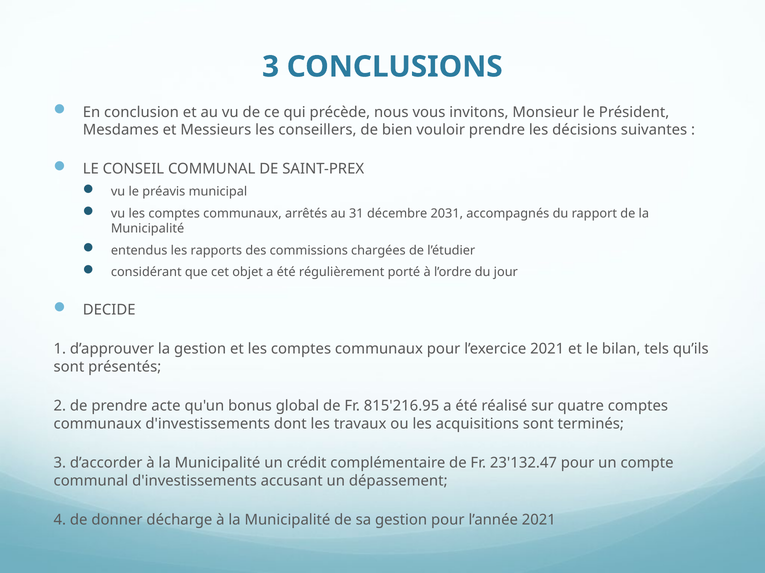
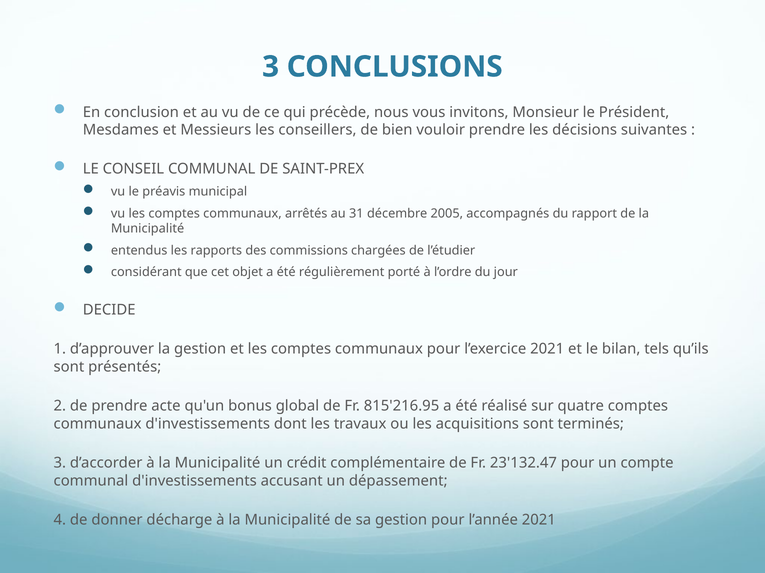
2031: 2031 -> 2005
